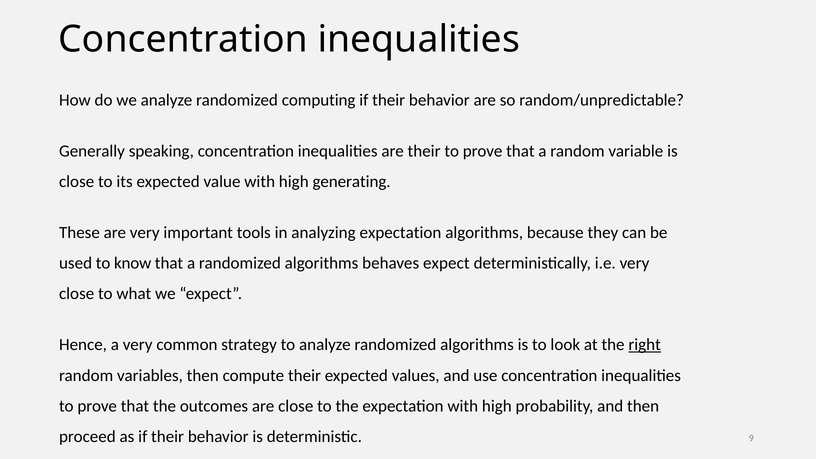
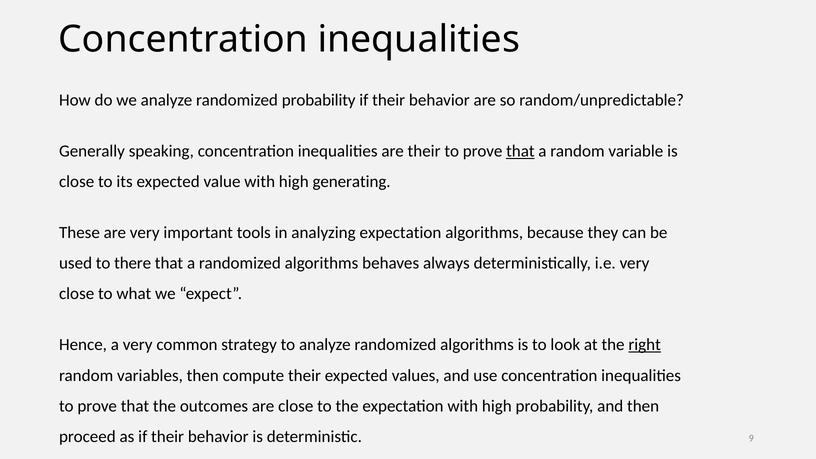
randomized computing: computing -> probability
that at (520, 151) underline: none -> present
know: know -> there
behaves expect: expect -> always
